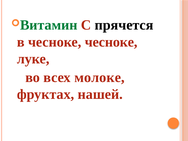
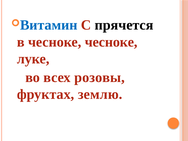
Витамин colour: green -> blue
молоке: молоке -> розовы
нашей: нашей -> землю
